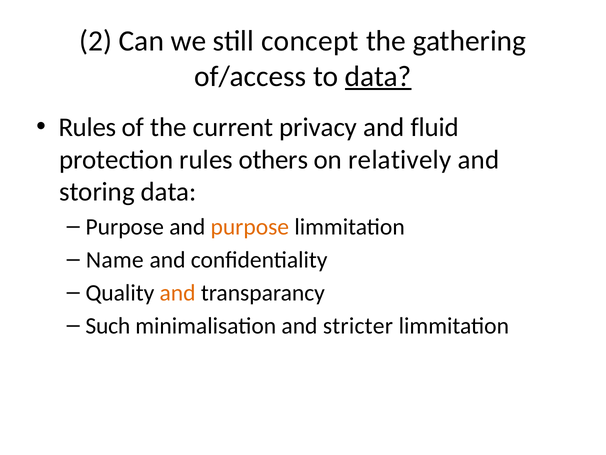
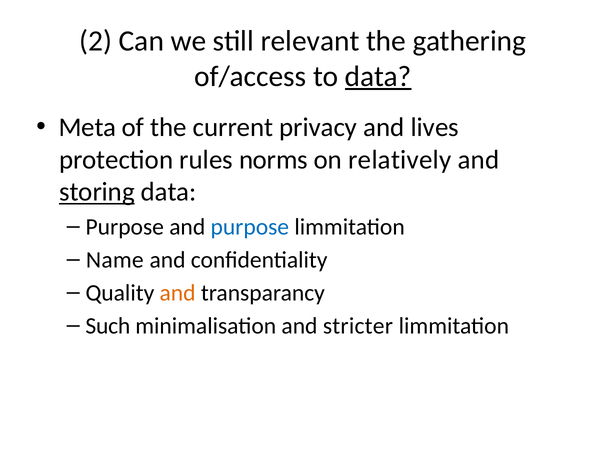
concept: concept -> relevant
Rules at (87, 127): Rules -> Meta
fluid: fluid -> lives
others: others -> norms
storing underline: none -> present
purpose at (250, 227) colour: orange -> blue
